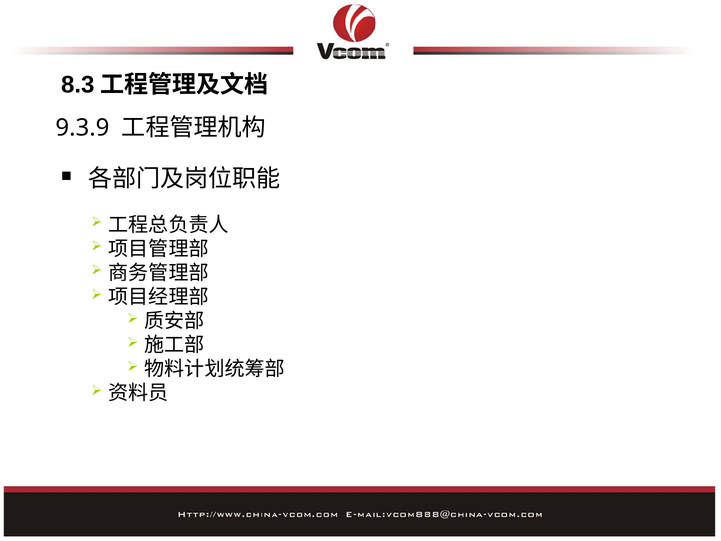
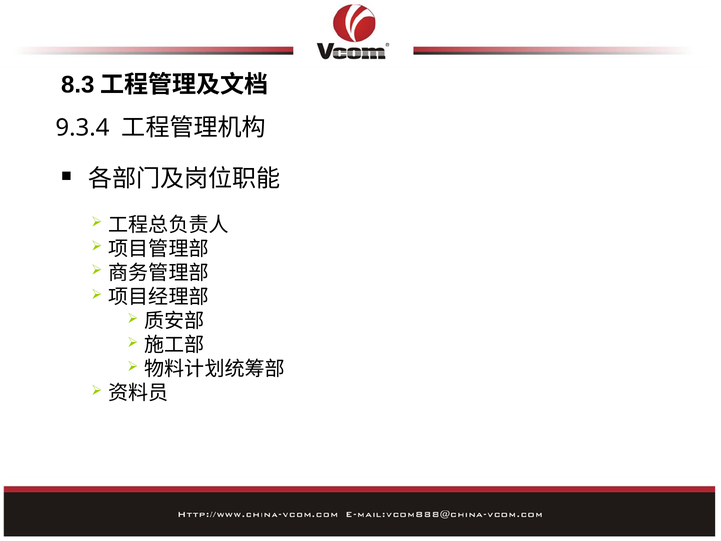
9.3.9: 9.3.9 -> 9.3.4
